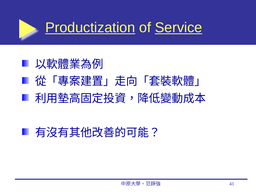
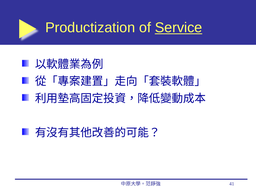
Productization underline: present -> none
